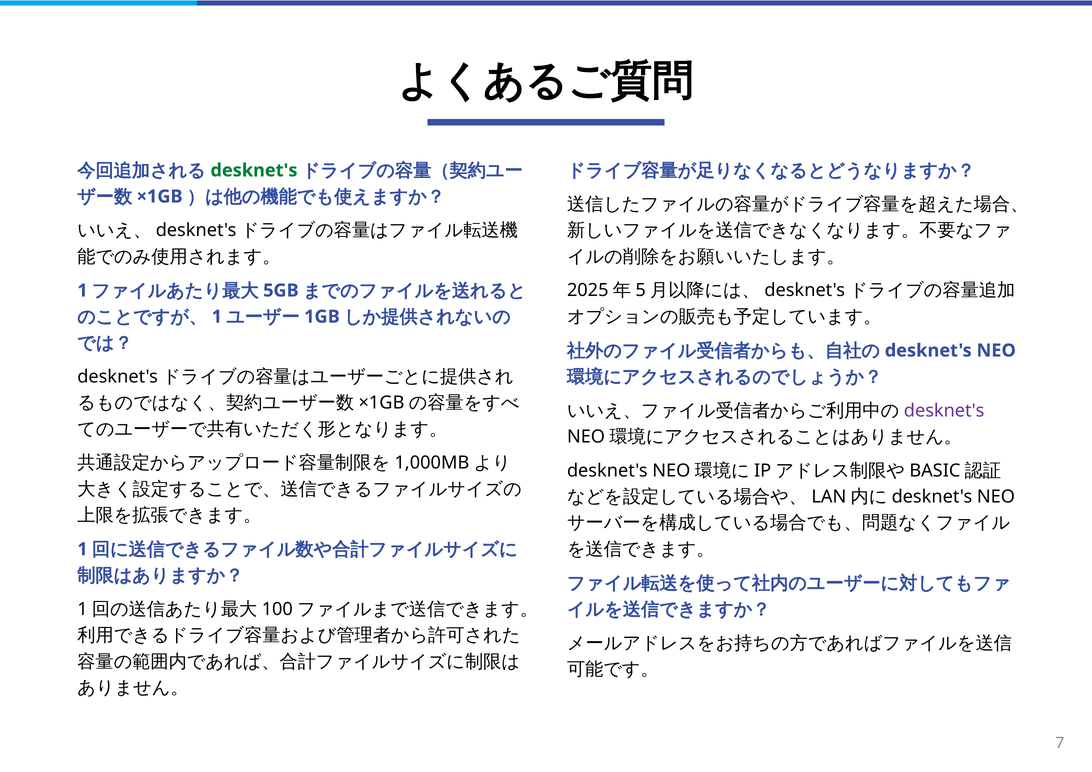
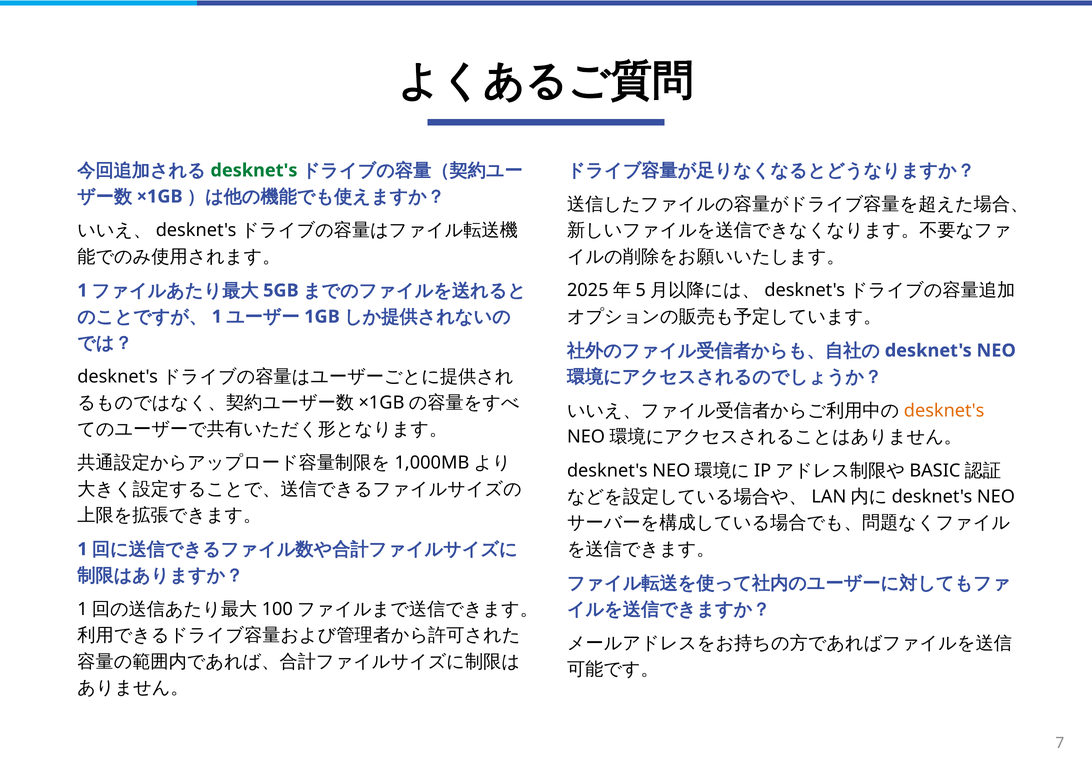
desknet's at (944, 411) colour: purple -> orange
